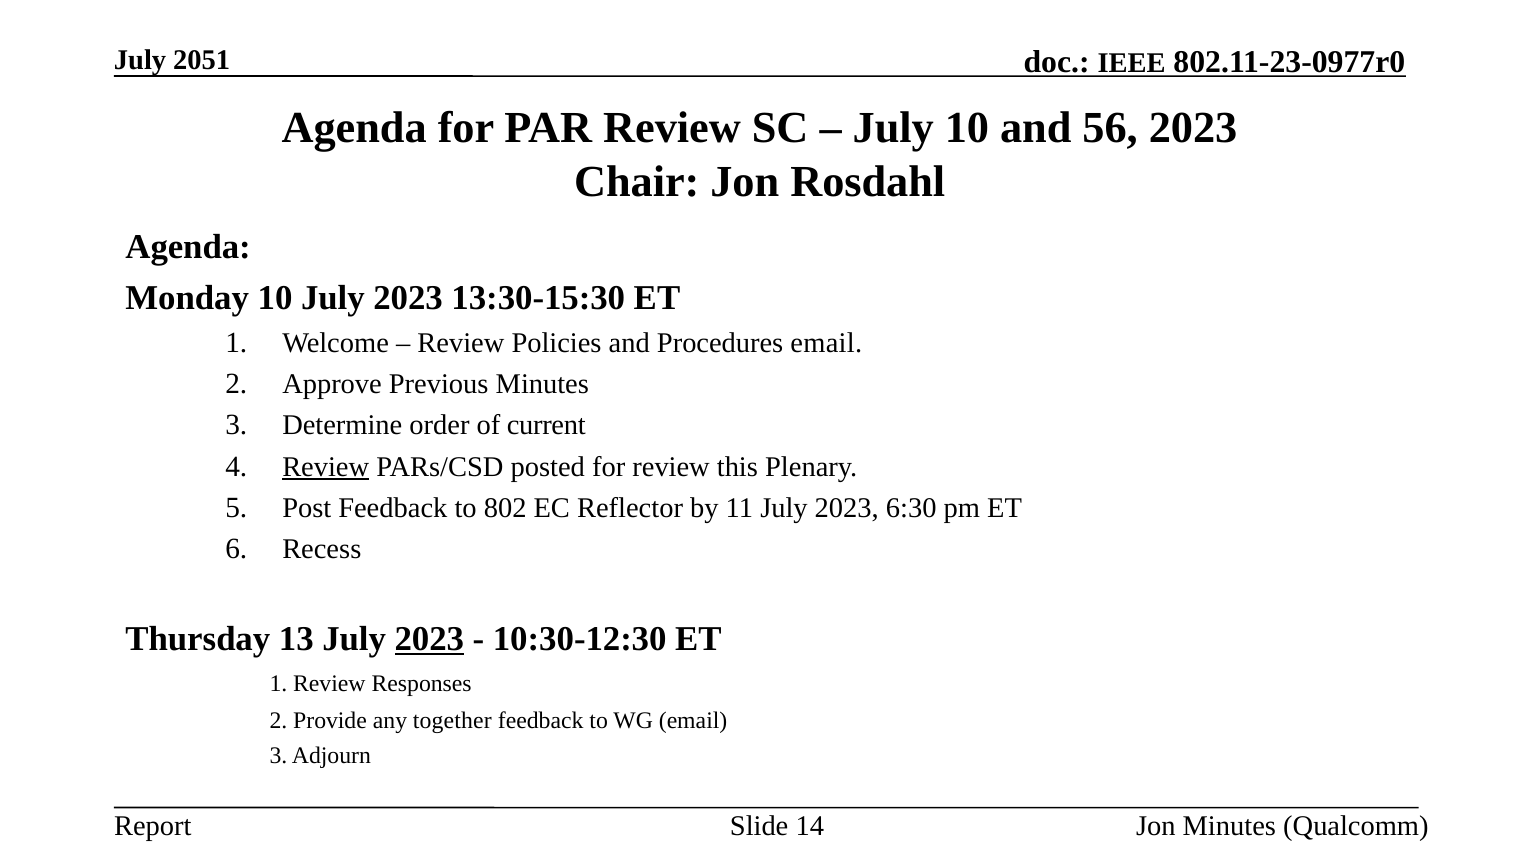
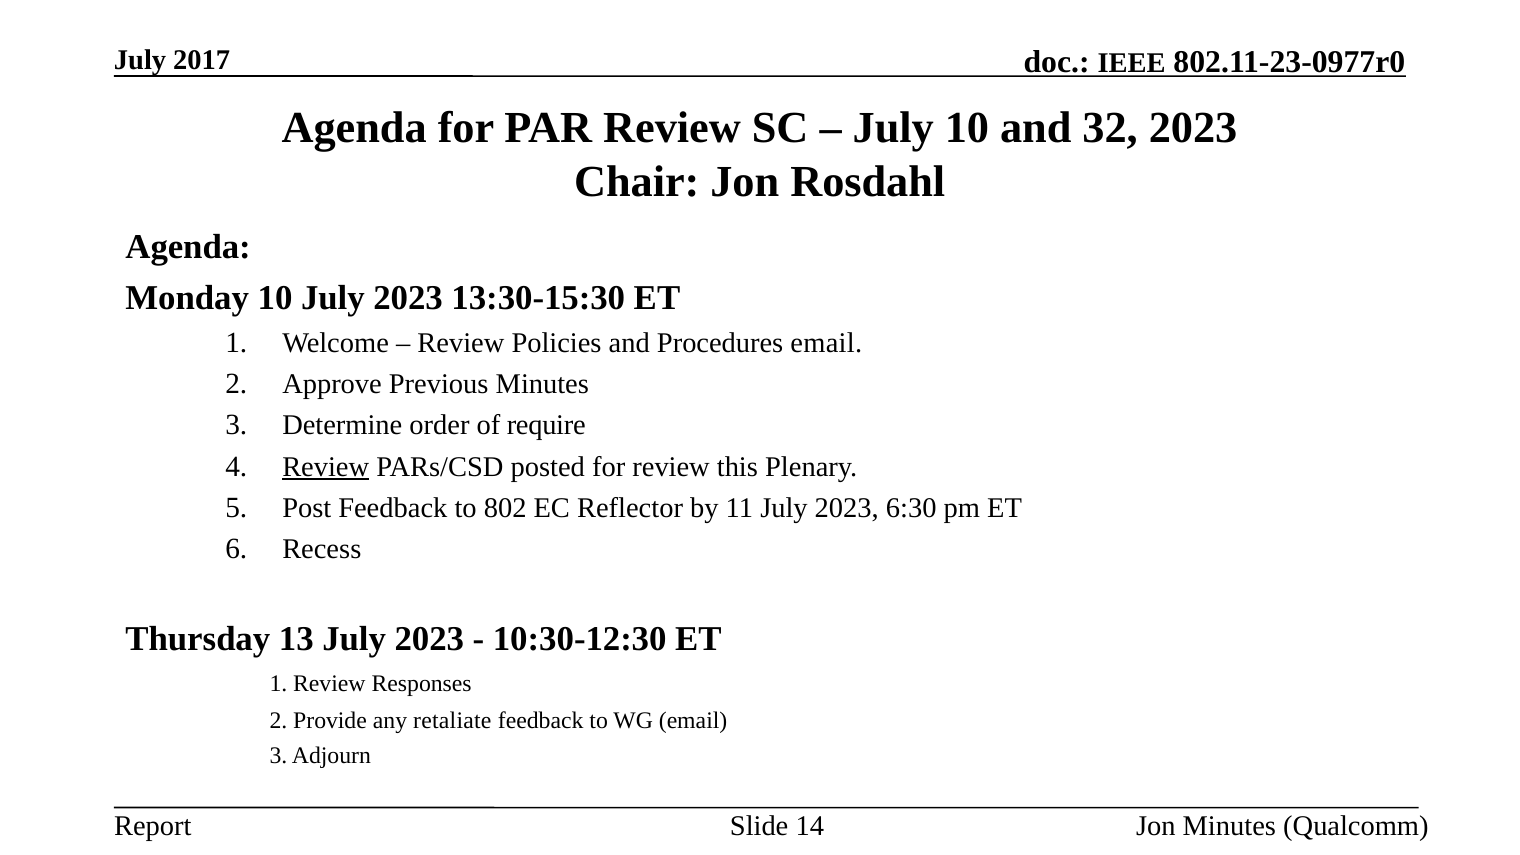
2051: 2051 -> 2017
56: 56 -> 32
current: current -> require
2023 at (429, 639) underline: present -> none
together: together -> retaliate
